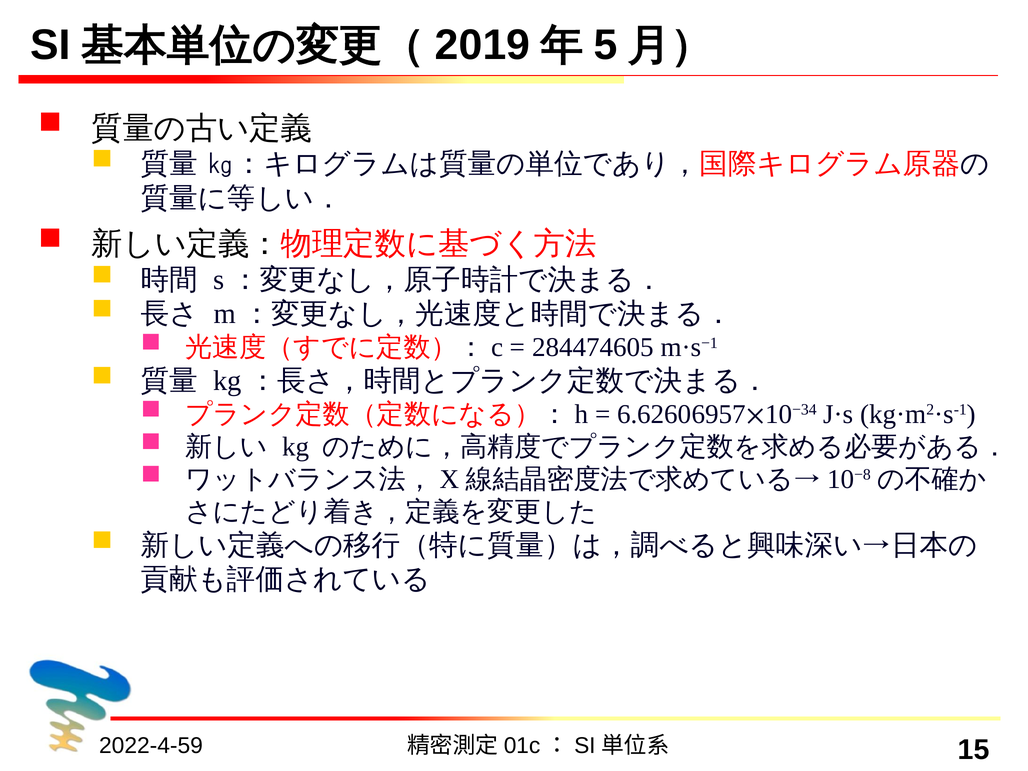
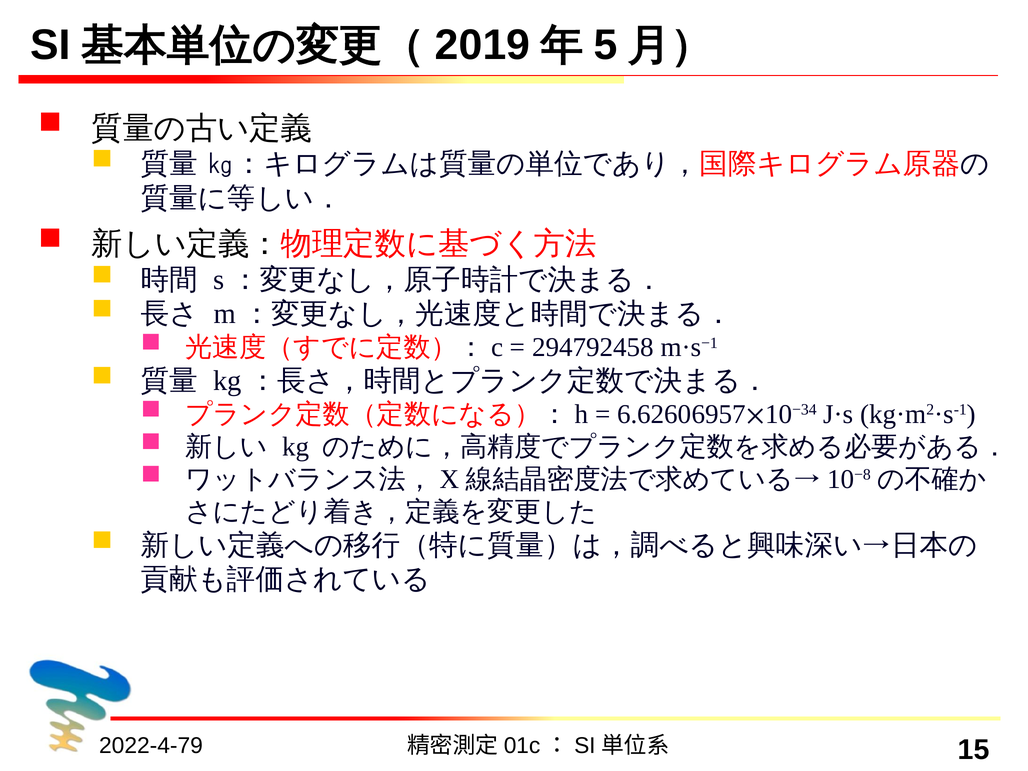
284474605: 284474605 -> 294792458
2022-4-59: 2022-4-59 -> 2022-4-79
